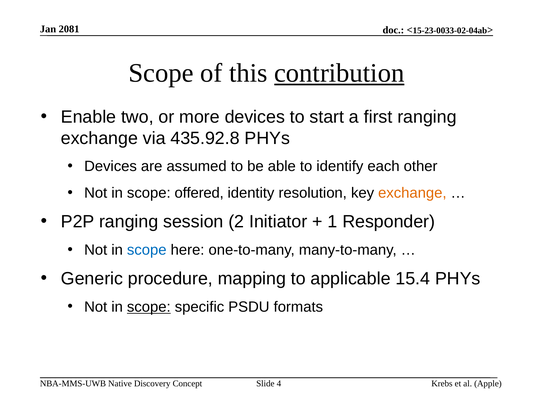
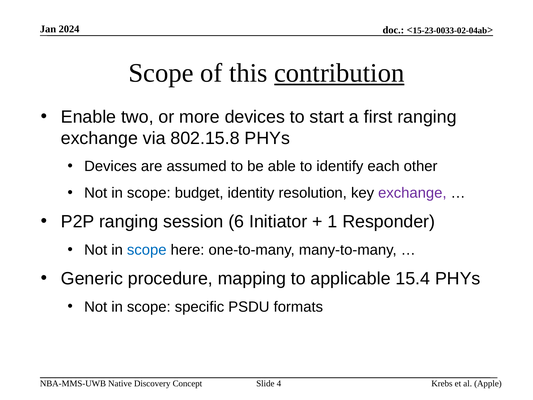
2081: 2081 -> 2024
435.92.8: 435.92.8 -> 802.15.8
offered: offered -> budget
exchange at (412, 193) colour: orange -> purple
2: 2 -> 6
scope at (149, 307) underline: present -> none
